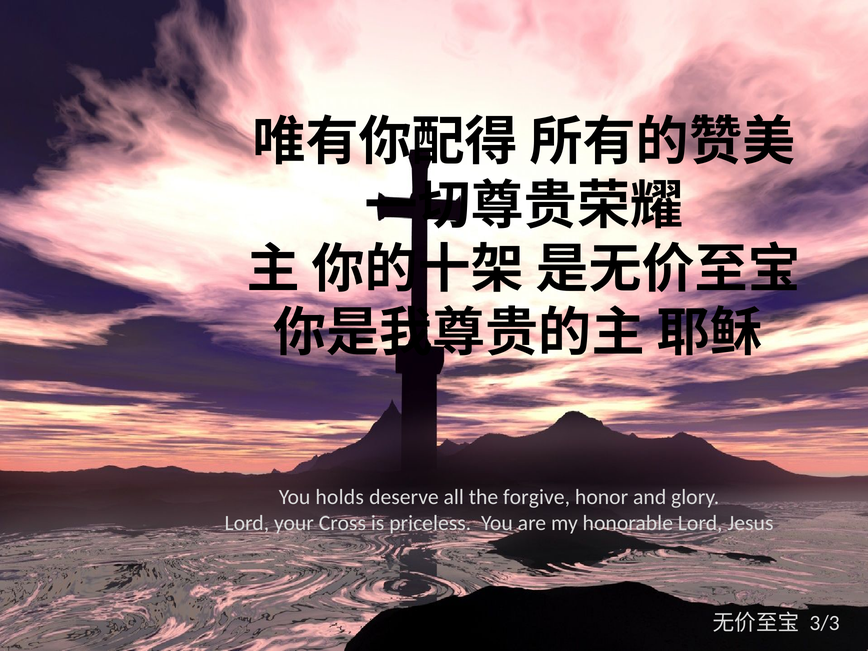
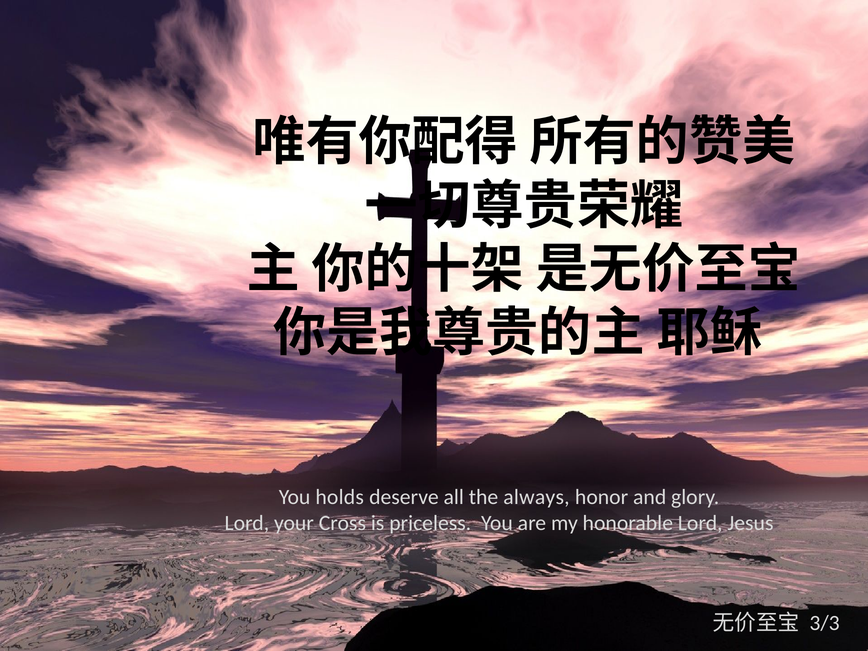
forgive: forgive -> always
